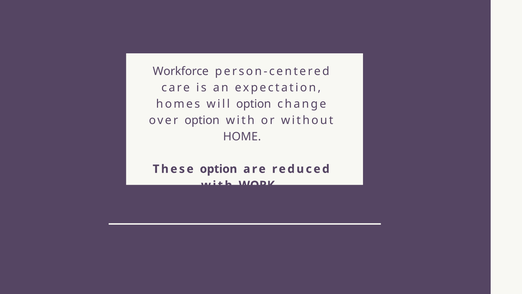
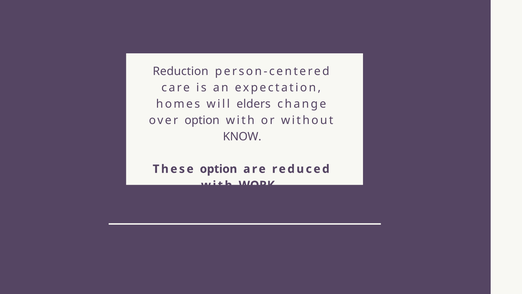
Workforce: Workforce -> Reduction
will option: option -> elders
HOME: HOME -> KNOW
